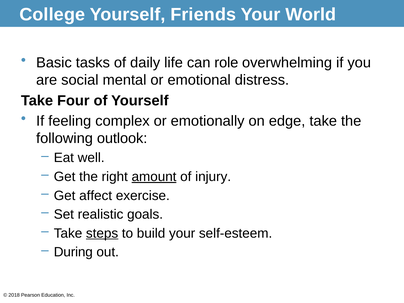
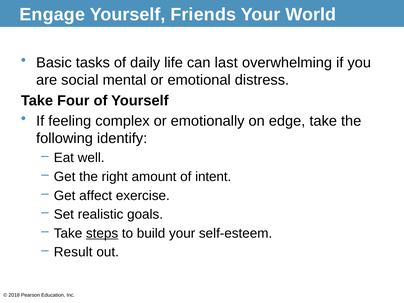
College: College -> Engage
role: role -> last
outlook: outlook -> identify
amount underline: present -> none
injury: injury -> intent
During: During -> Result
